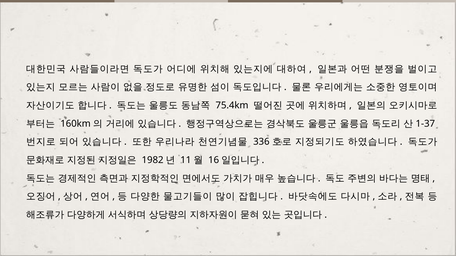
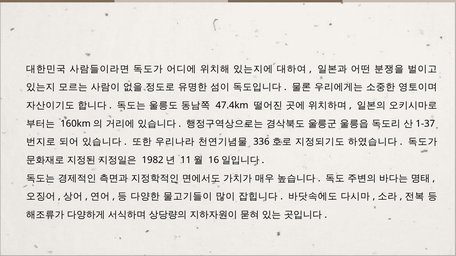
75.4km: 75.4km -> 47.4km
